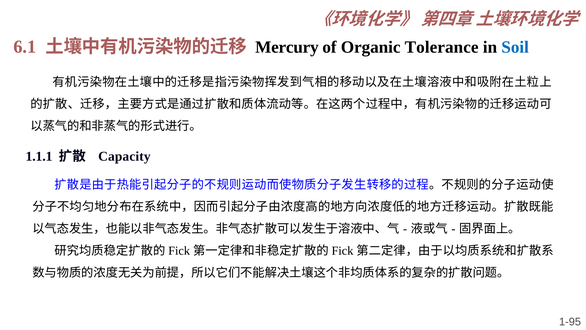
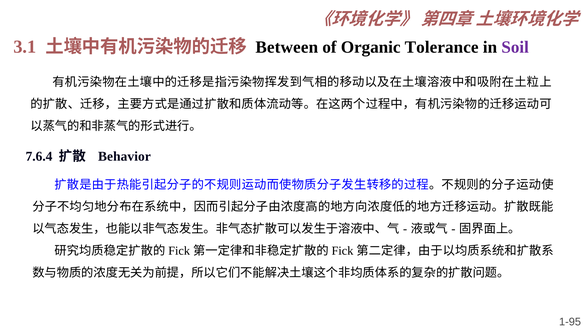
6.1: 6.1 -> 3.1
Mercury: Mercury -> Between
Soil colour: blue -> purple
1.1.1: 1.1.1 -> 7.6.4
Capacity: Capacity -> Behavior
